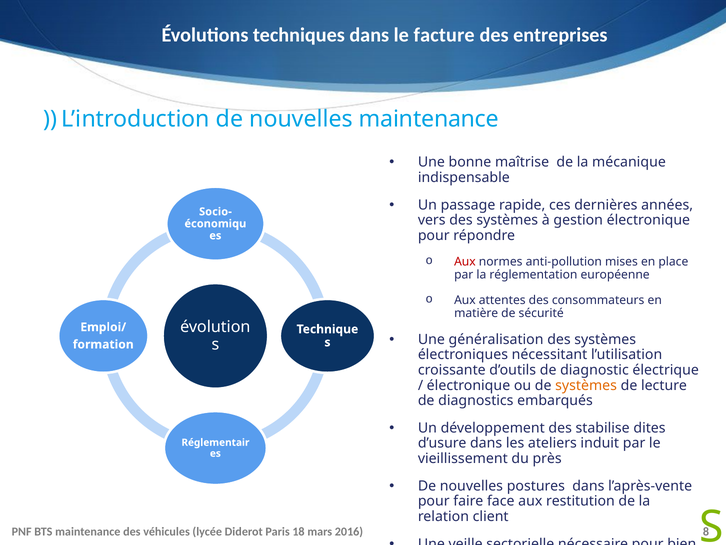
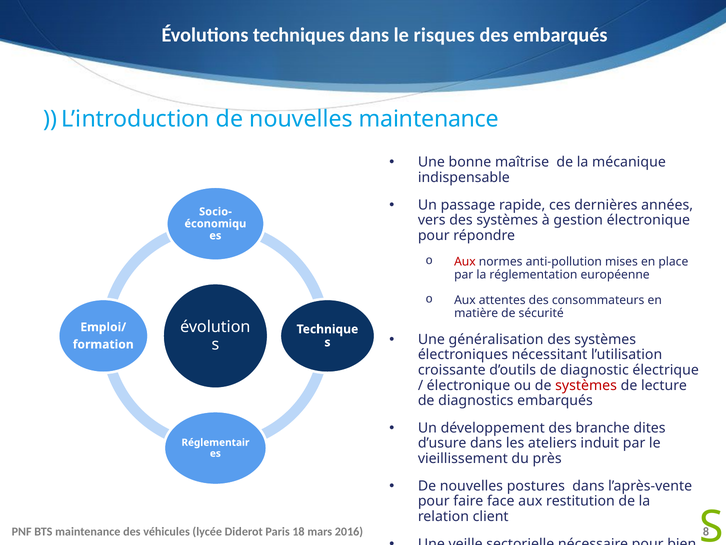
facture: facture -> risques
des entreprises: entreprises -> embarqués
systèmes at (586, 385) colour: orange -> red
stabilise: stabilise -> branche
